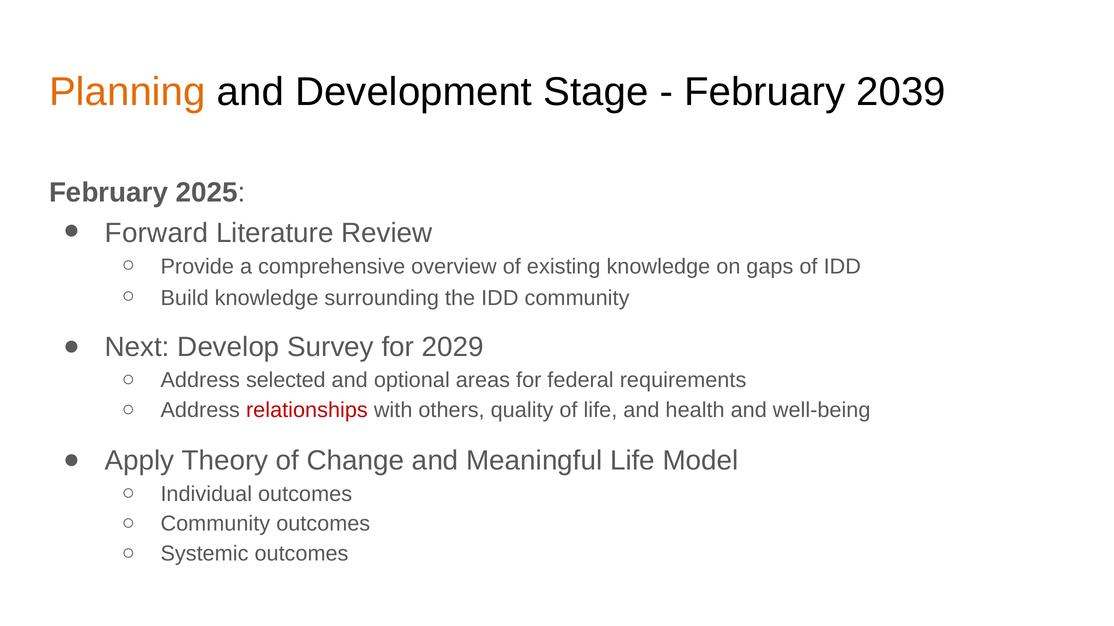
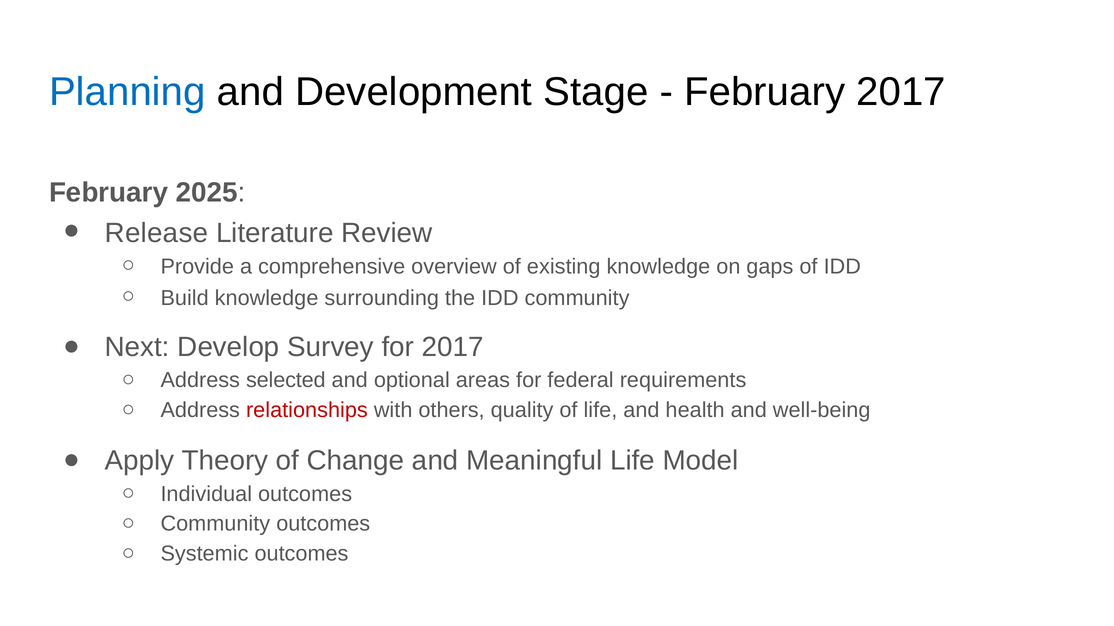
Planning colour: orange -> blue
February 2039: 2039 -> 2017
Forward: Forward -> Release
for 2029: 2029 -> 2017
